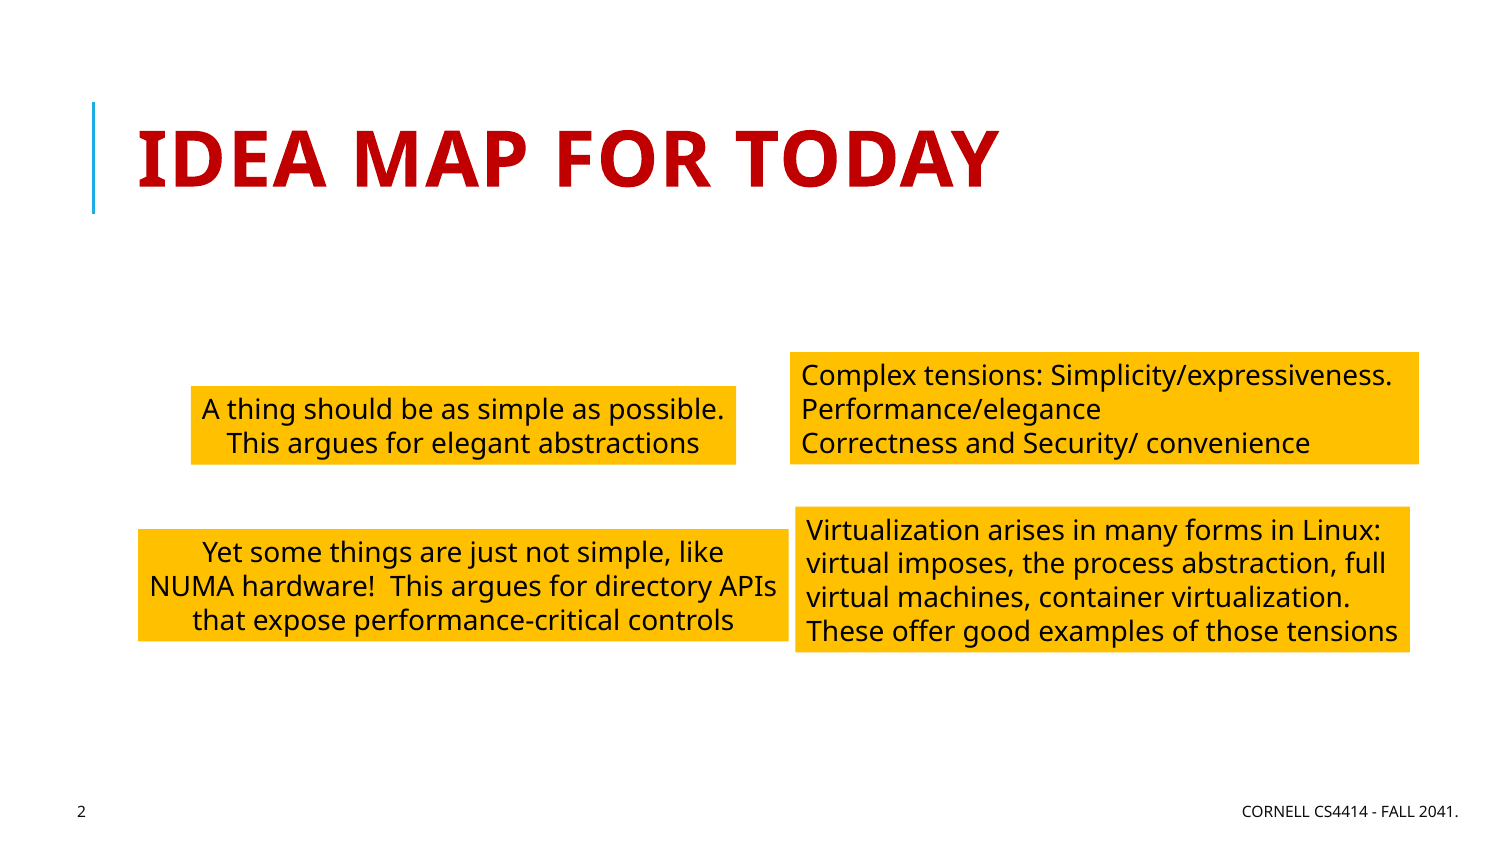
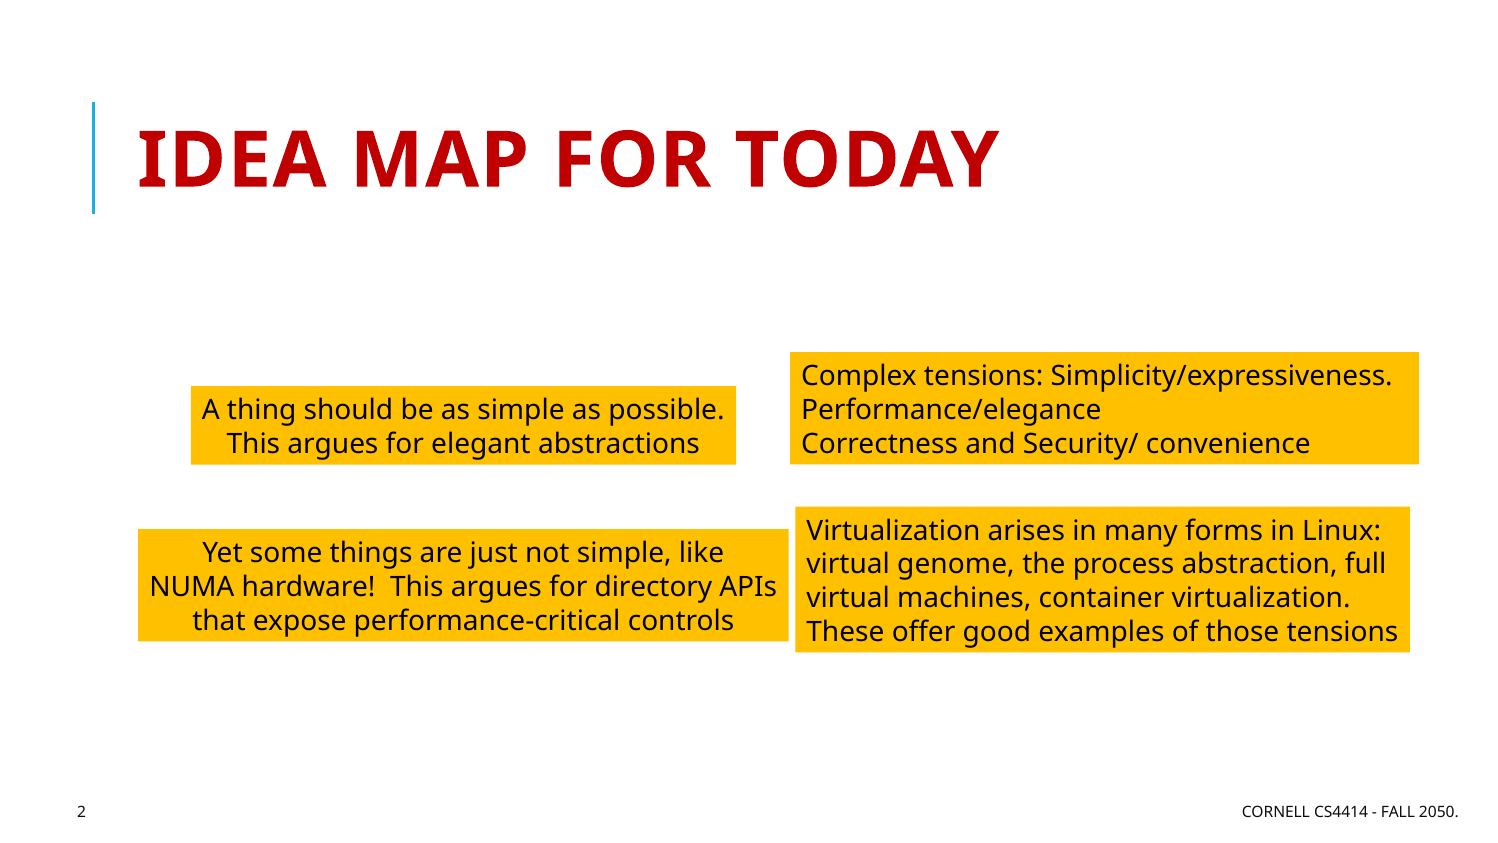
imposes: imposes -> genome
2041: 2041 -> 2050
